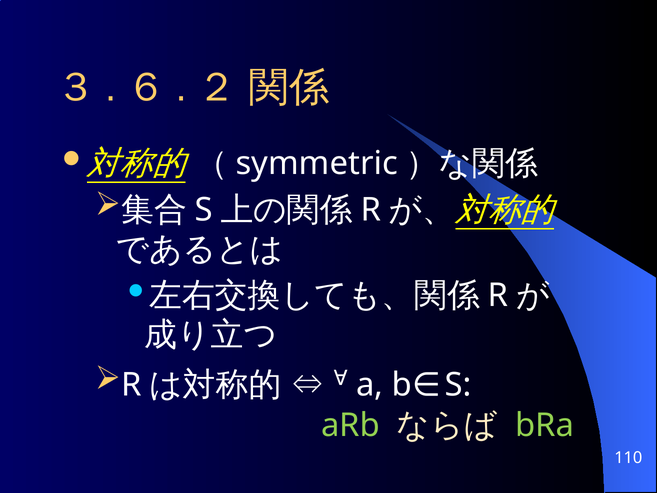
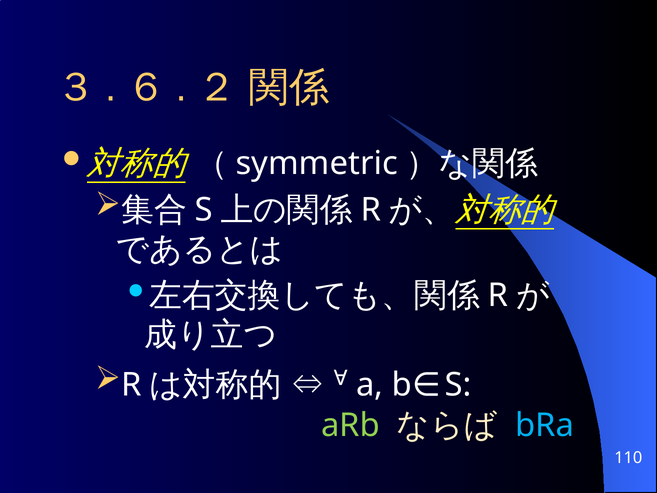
bRa colour: light green -> light blue
